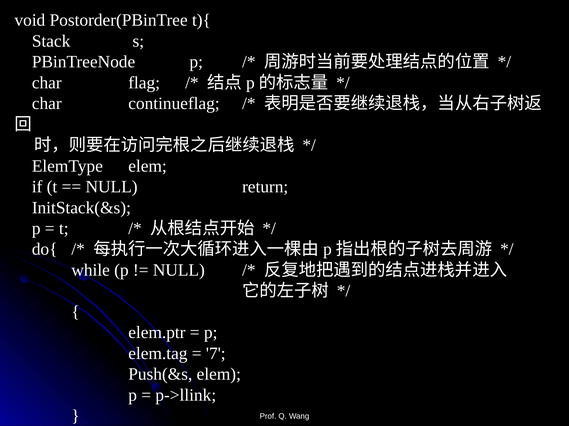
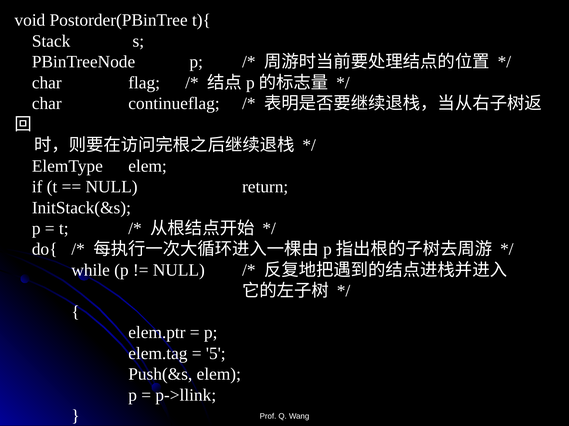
7: 7 -> 5
